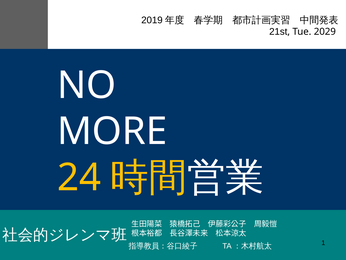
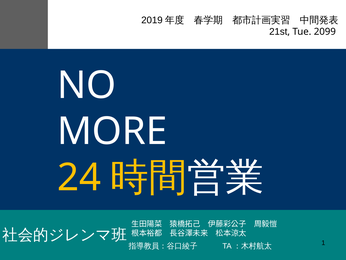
2029: 2029 -> 2099
